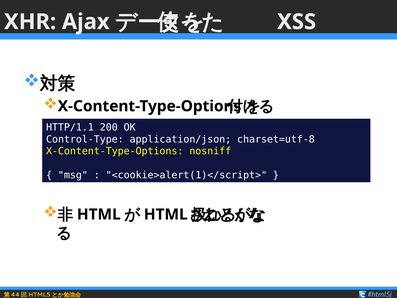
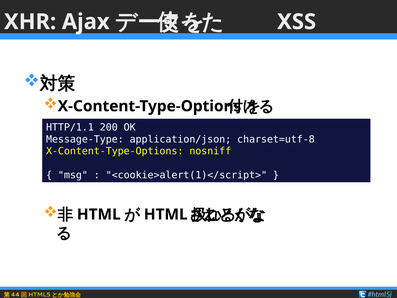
Control-Type: Control-Type -> Message-Type
